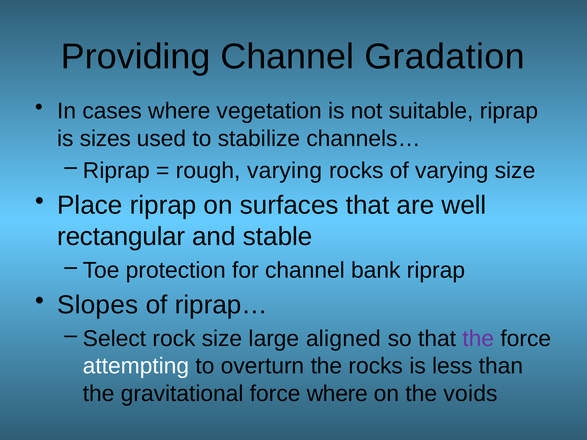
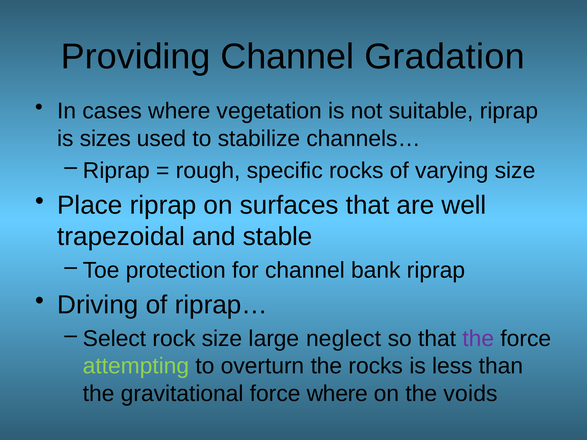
rough varying: varying -> specific
rectangular: rectangular -> trapezoidal
Slopes: Slopes -> Driving
aligned: aligned -> neglect
attempting colour: white -> light green
